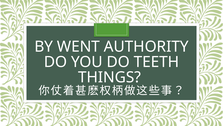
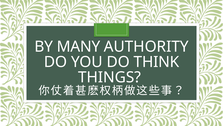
WENT: WENT -> MANY
TEETH: TEETH -> THINK
